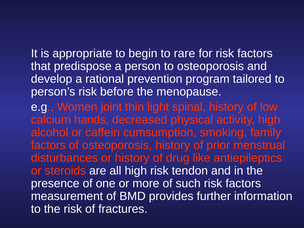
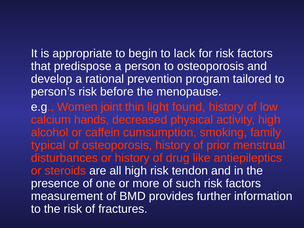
rare: rare -> lack
spinal: spinal -> found
factors at (48, 145): factors -> typical
